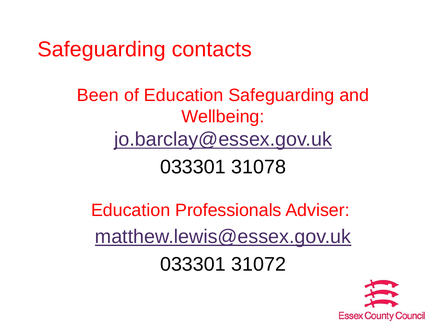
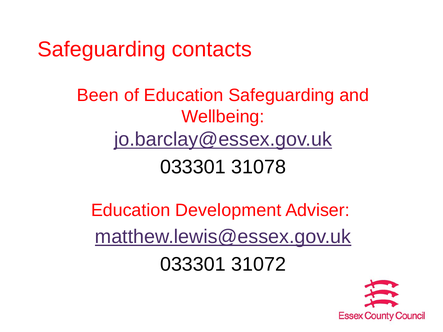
Professionals: Professionals -> Development
